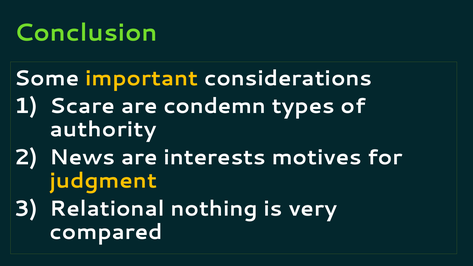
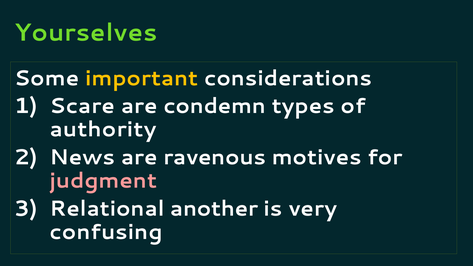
Conclusion: Conclusion -> Yourselves
interests: interests -> ravenous
judgment colour: yellow -> pink
nothing: nothing -> another
compared: compared -> confusing
